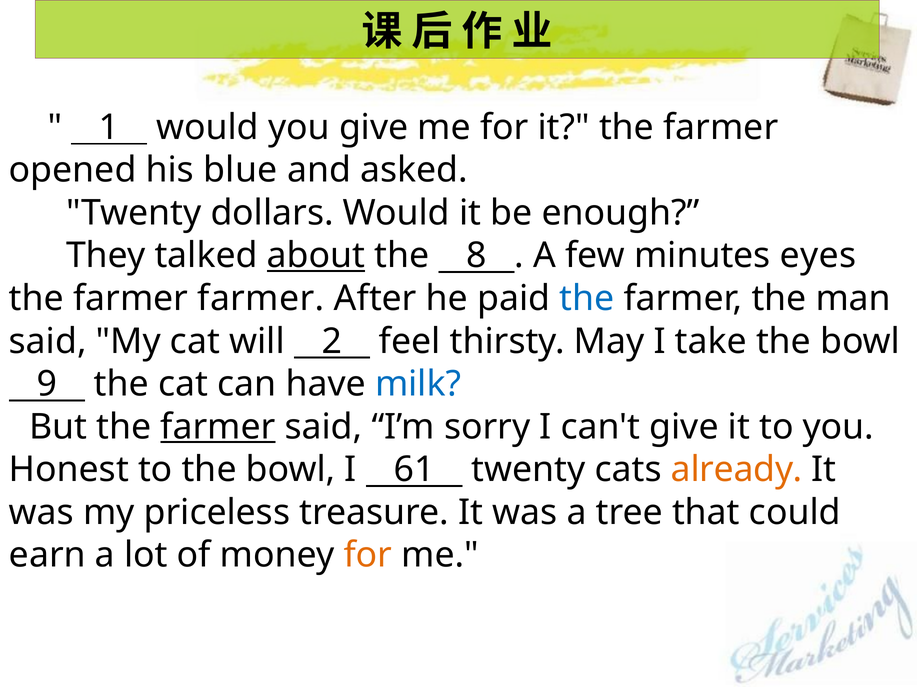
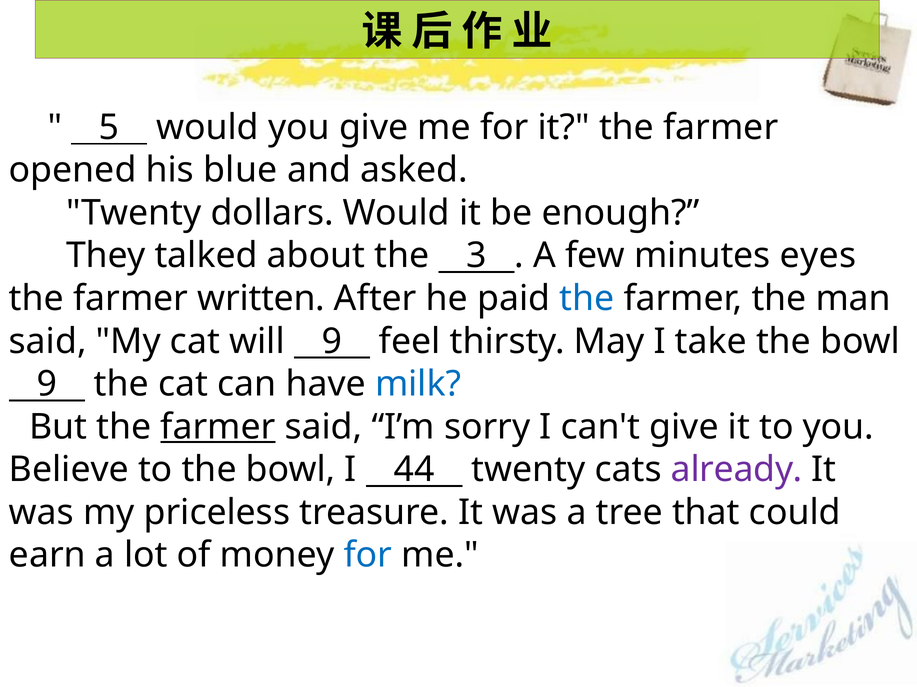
1: 1 -> 5
about underline: present -> none
8: 8 -> 3
farmer farmer: farmer -> written
will 2: 2 -> 9
Honest: Honest -> Believe
61: 61 -> 44
already colour: orange -> purple
for at (368, 556) colour: orange -> blue
